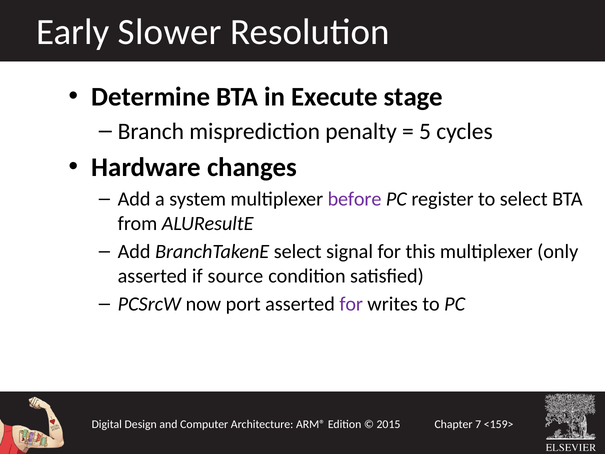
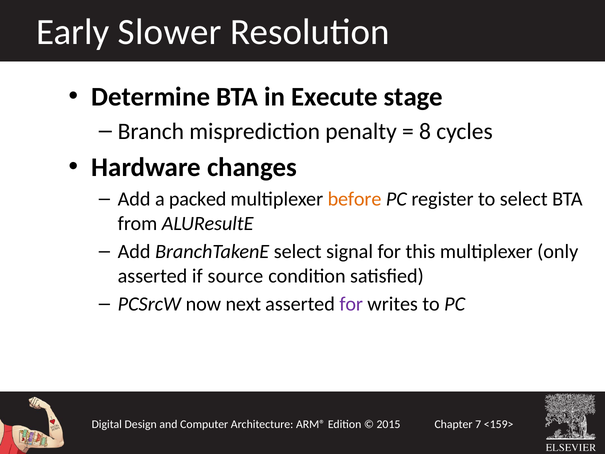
5: 5 -> 8
system: system -> packed
before colour: purple -> orange
port: port -> next
